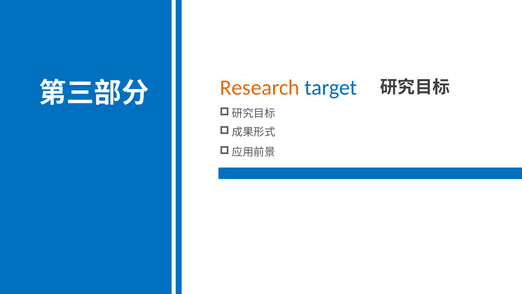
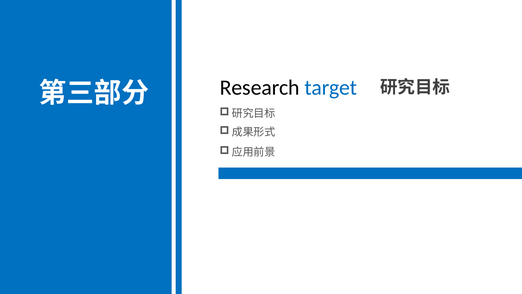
Research colour: orange -> black
